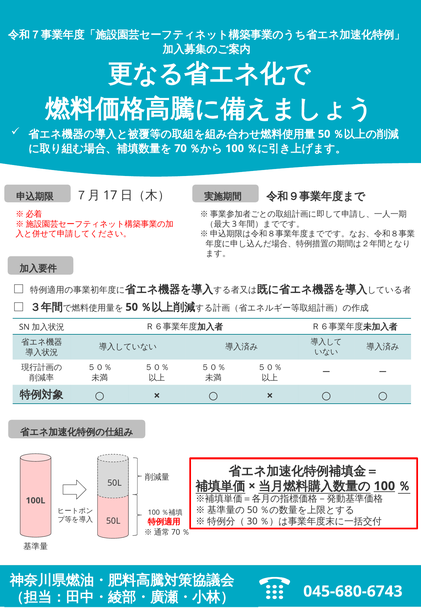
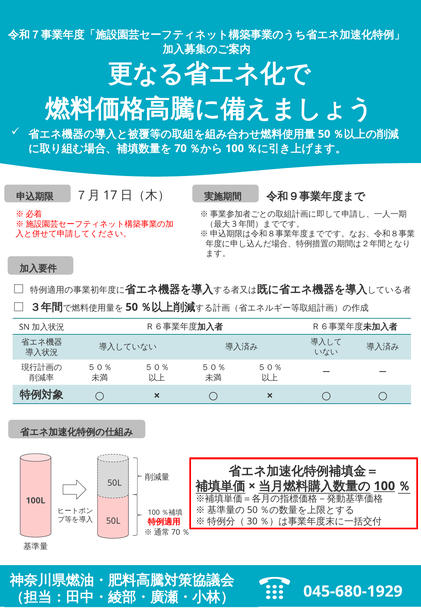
045-680-6743: 045-680-6743 -> 045-680-1929
